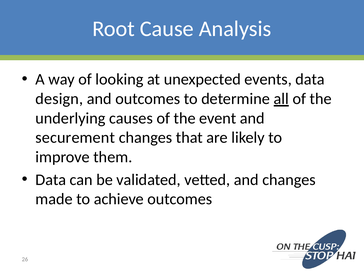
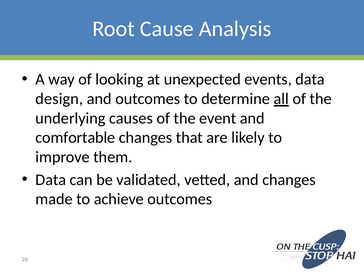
securement: securement -> comfortable
